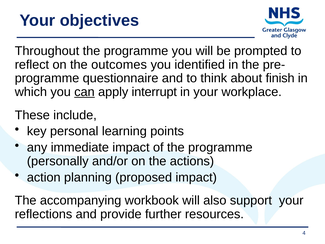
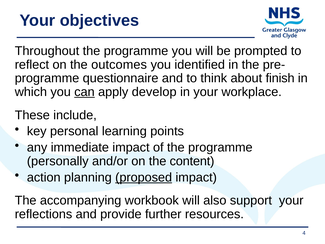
interrupt: interrupt -> develop
actions: actions -> content
proposed underline: none -> present
